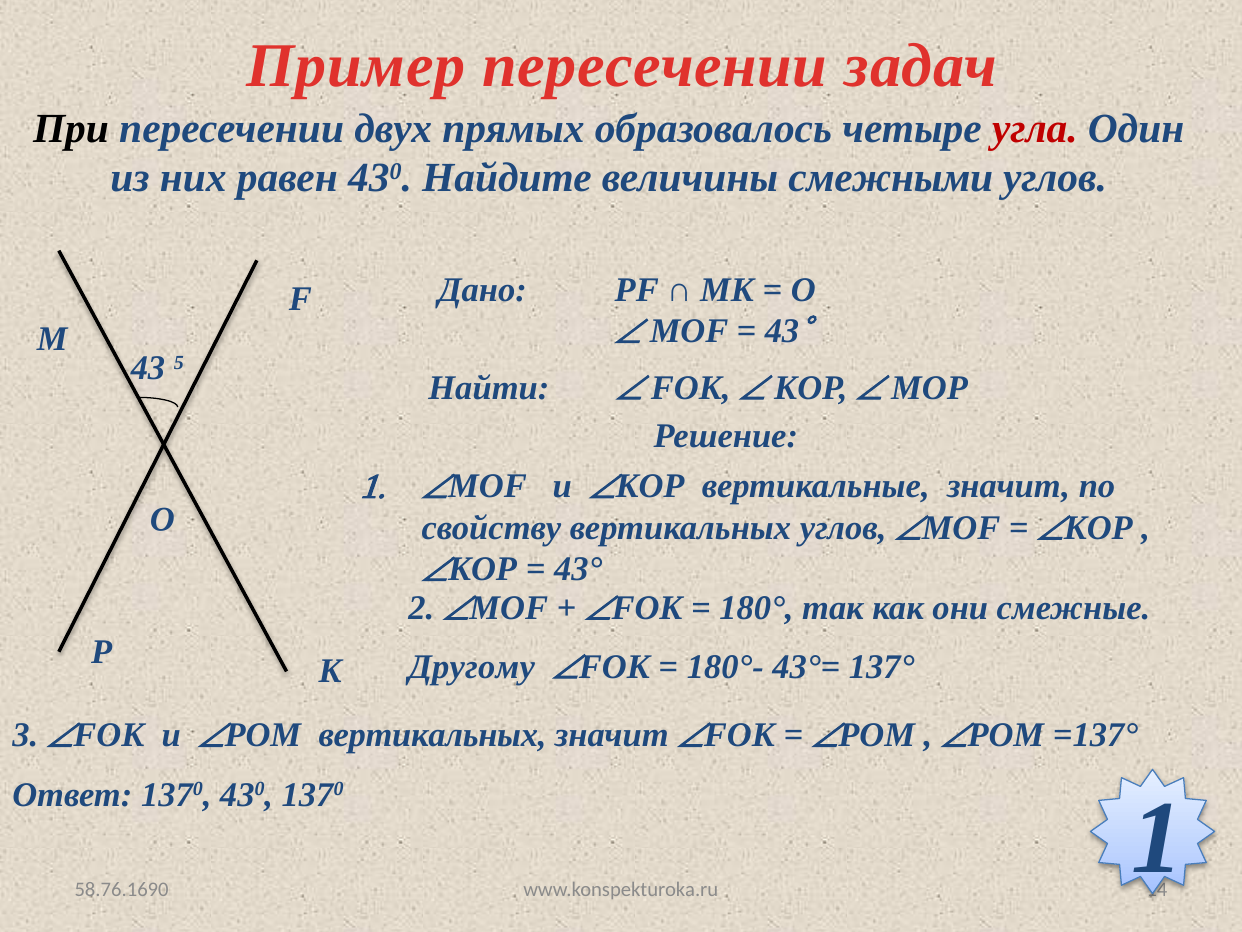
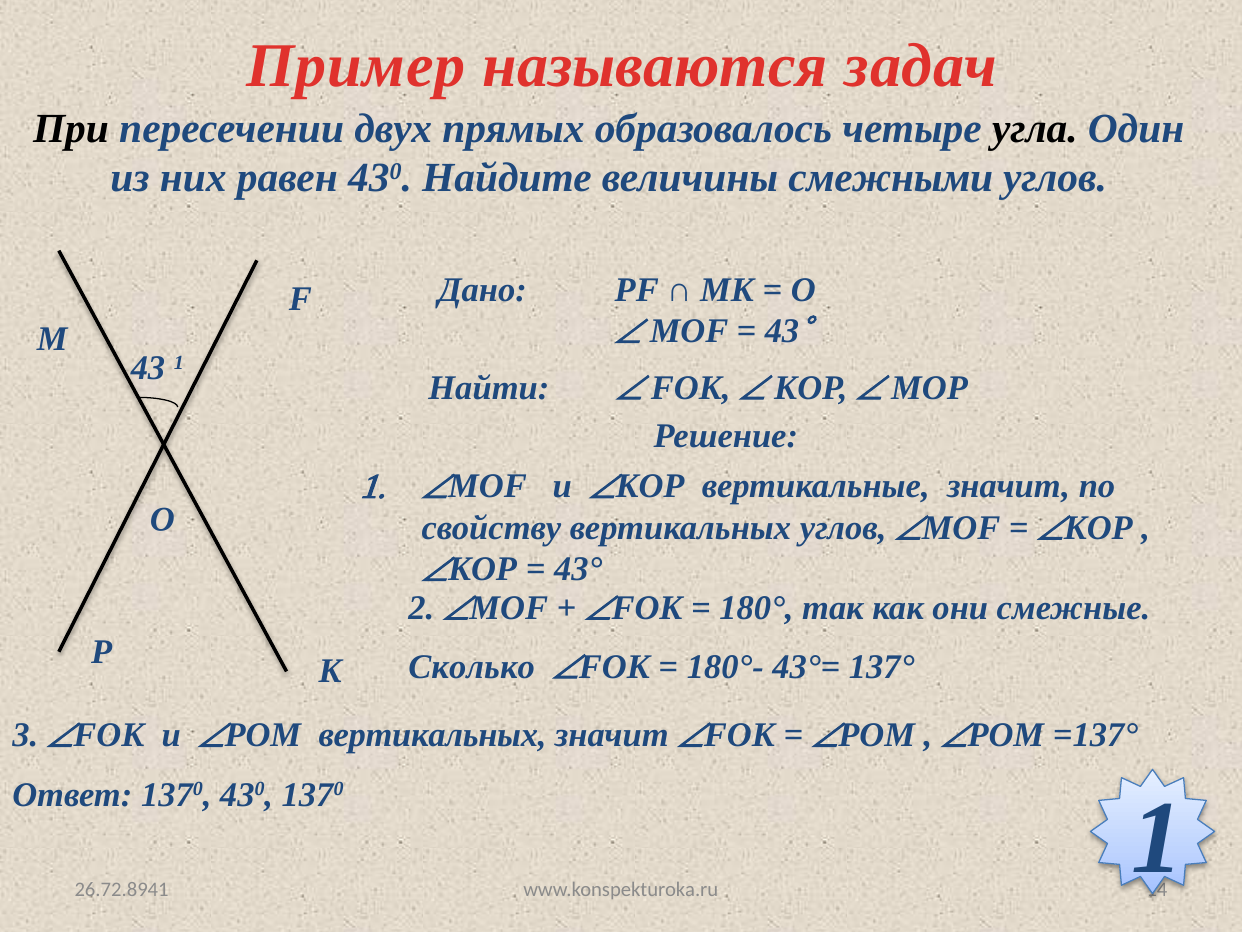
Пример пересечении: пересечении -> называются
угла colour: red -> black
43 5: 5 -> 1
Другому: Другому -> Сколько
58.76.1690: 58.76.1690 -> 26.72.8941
